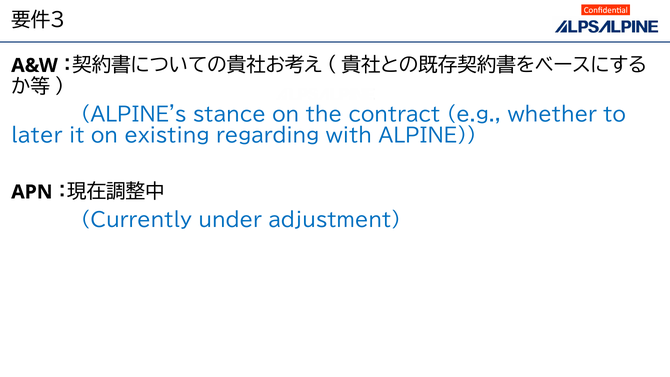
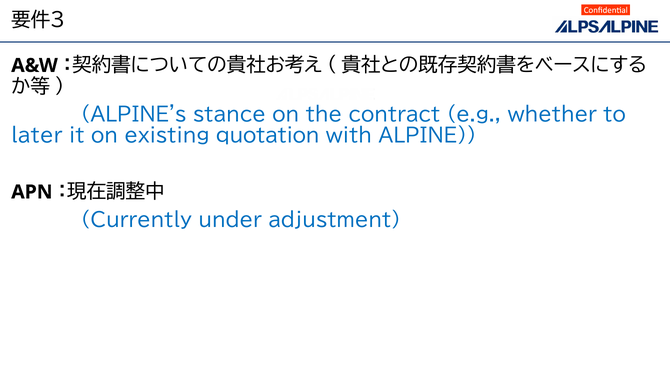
regarding: regarding -> quotation
